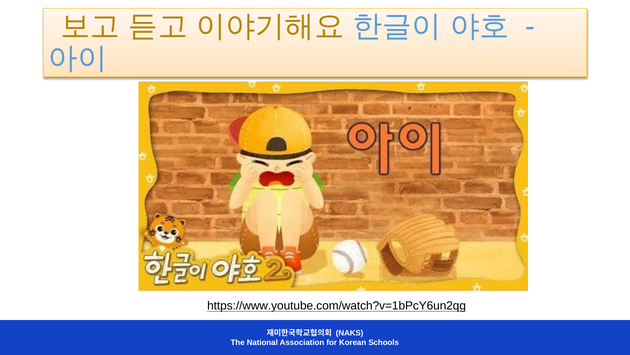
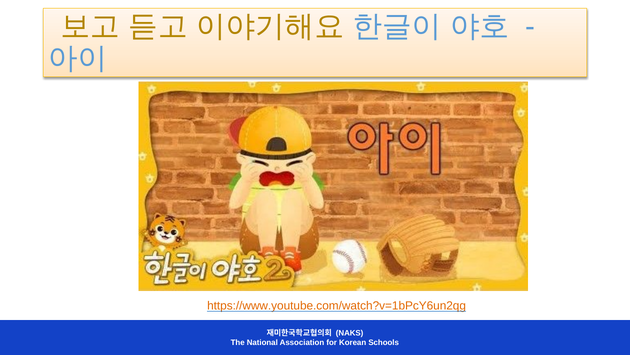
https://www.youtube.com/watch?v=1bPcY6un2qg colour: black -> orange
